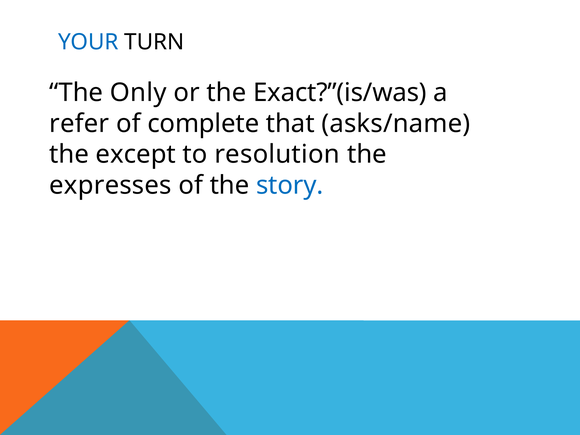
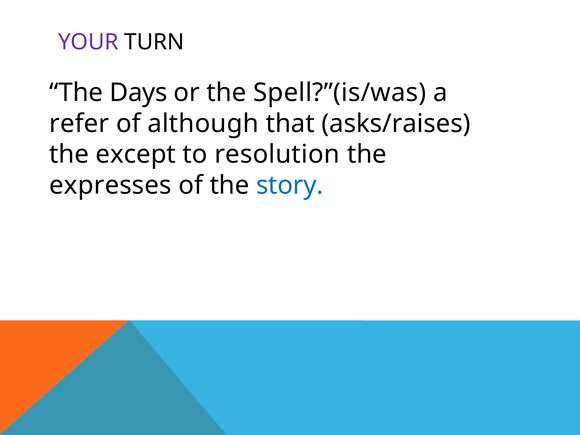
YOUR colour: blue -> purple
Only: Only -> Days
Exact?”(is/was: Exact?”(is/was -> Spell?”(is/was
complete: complete -> although
asks/name: asks/name -> asks/raises
